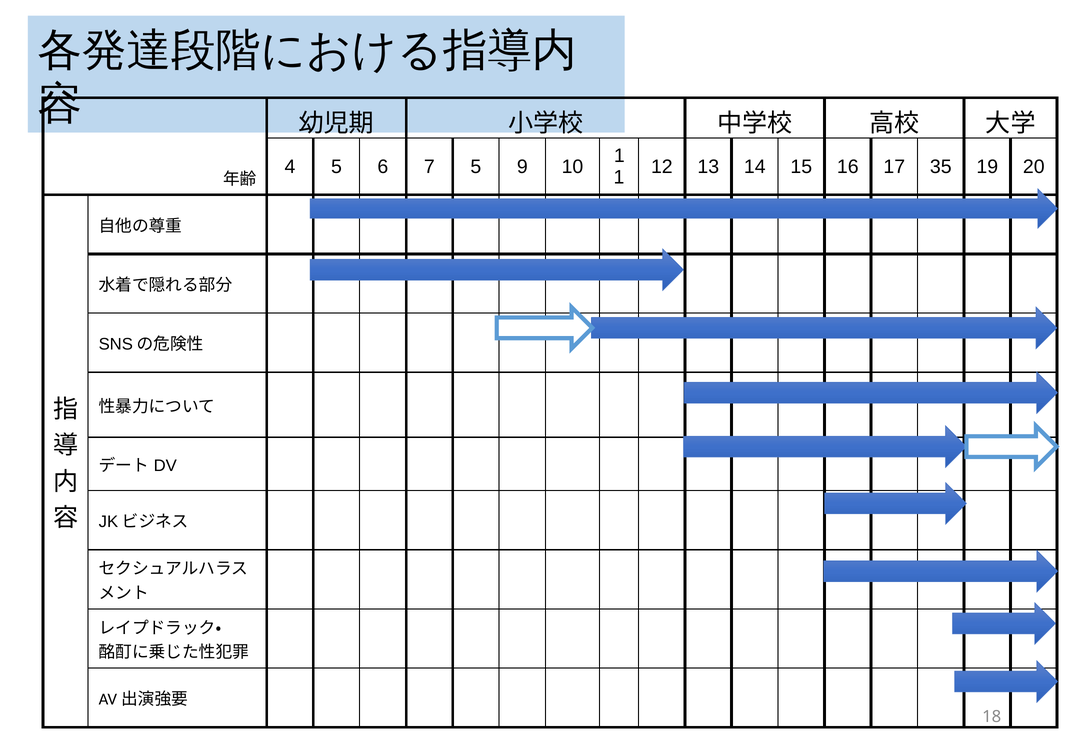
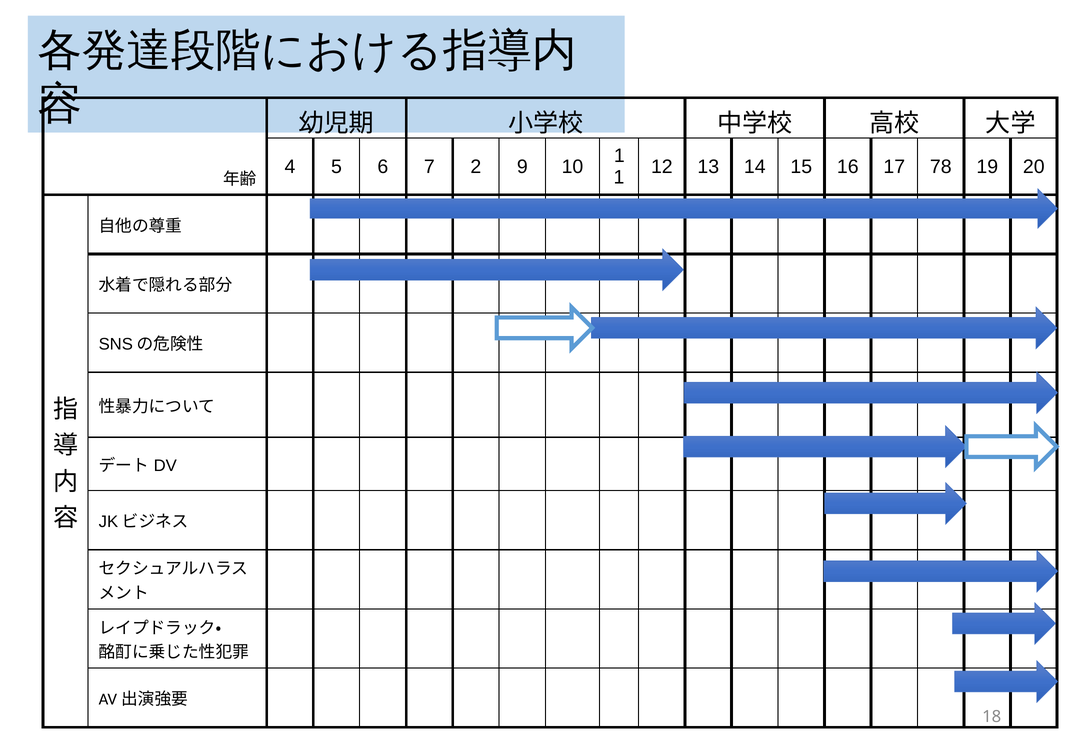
7 5: 5 -> 2
35: 35 -> 78
